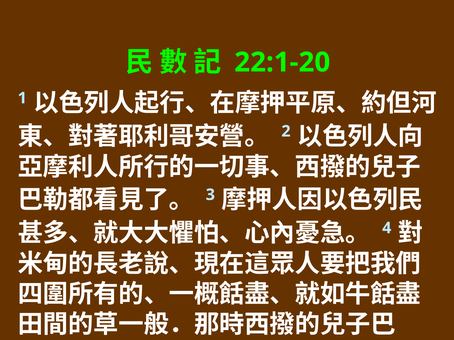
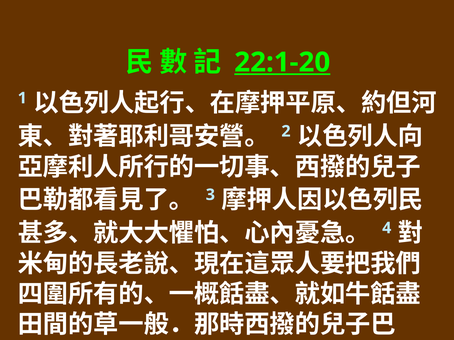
22:1-20 underline: none -> present
